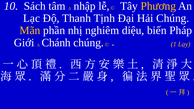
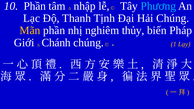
10 Sách: Sách -> Phần
Phương colour: yellow -> light blue
diệu: diệu -> thủy
